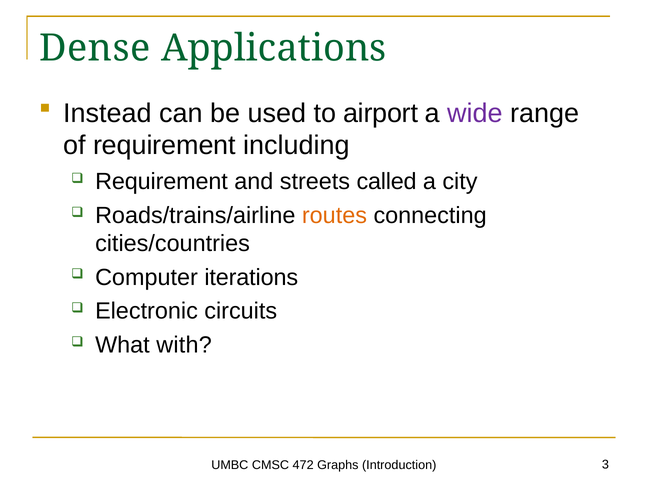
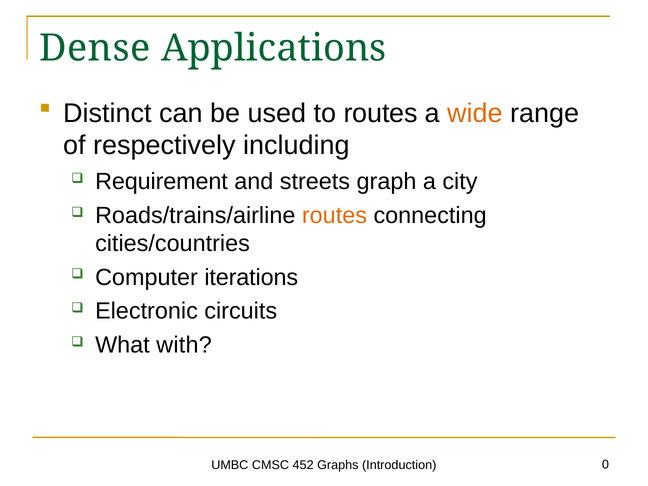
Instead: Instead -> Distinct
to airport: airport -> routes
wide colour: purple -> orange
of requirement: requirement -> respectively
called: called -> graph
472: 472 -> 452
3: 3 -> 0
